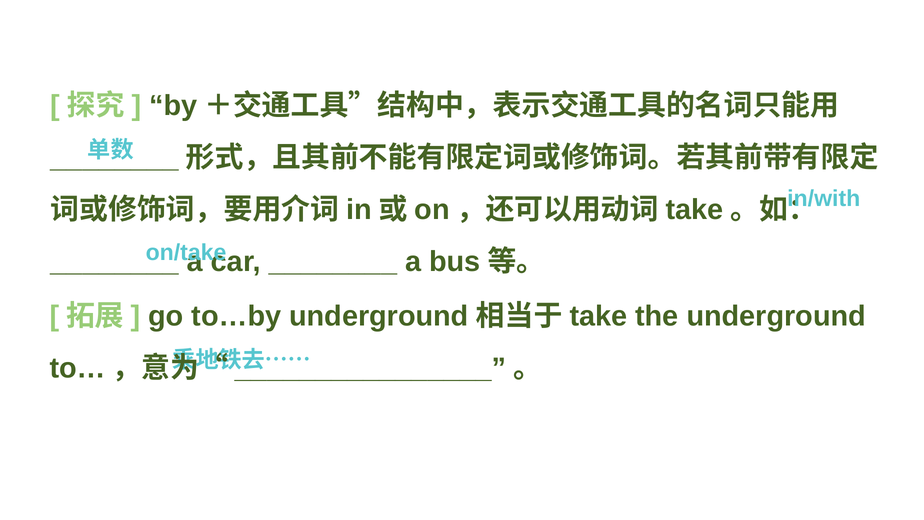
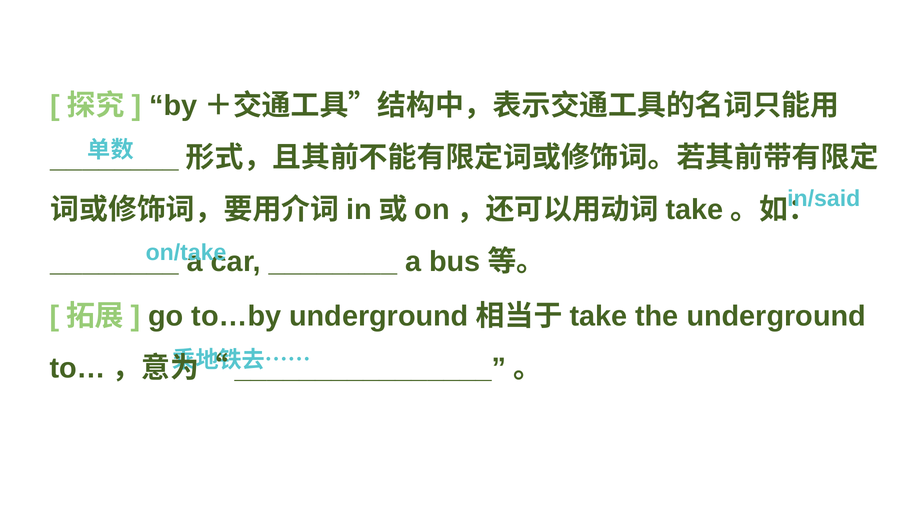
in/with: in/with -> in/said
